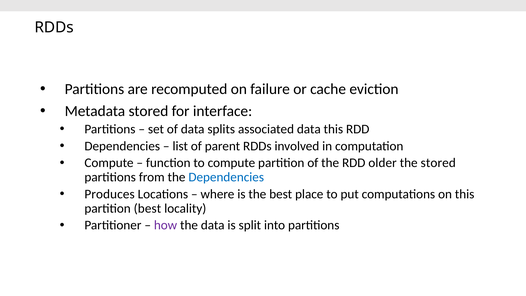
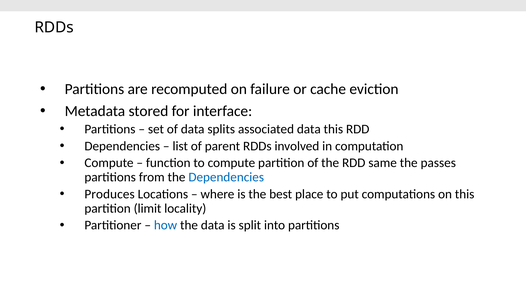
older: older -> same
the stored: stored -> passes
partition best: best -> limit
how colour: purple -> blue
